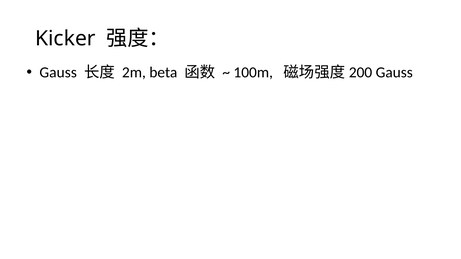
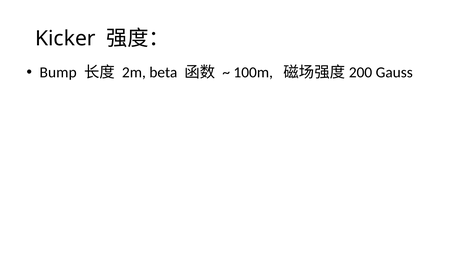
Gauss at (58, 73): Gauss -> Bump
